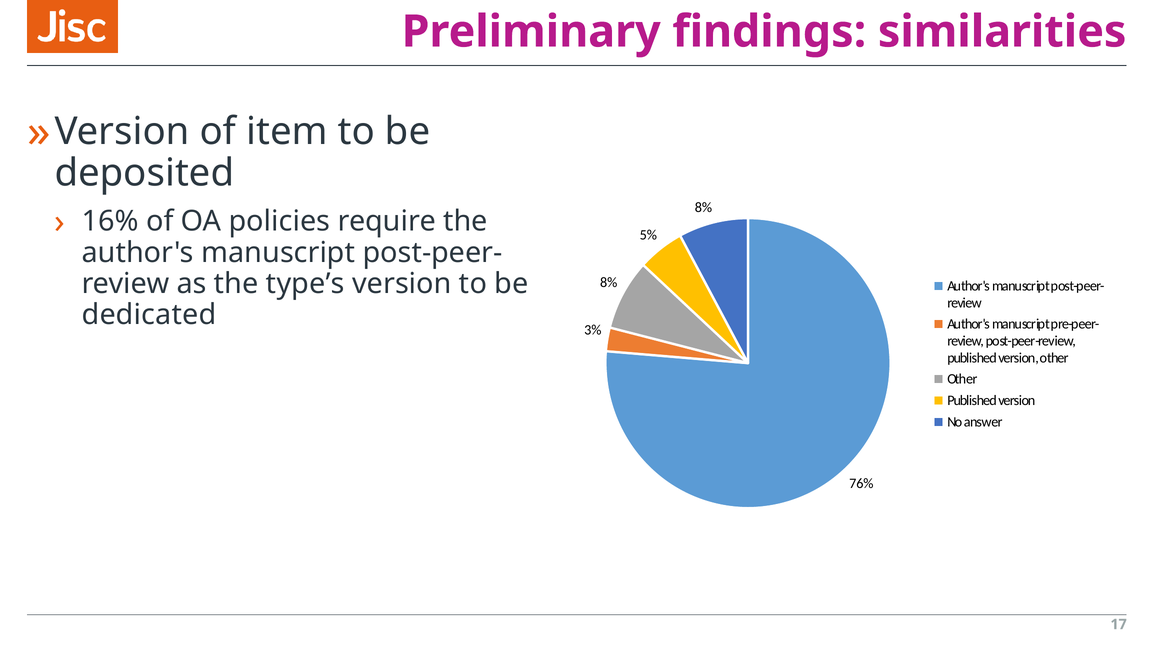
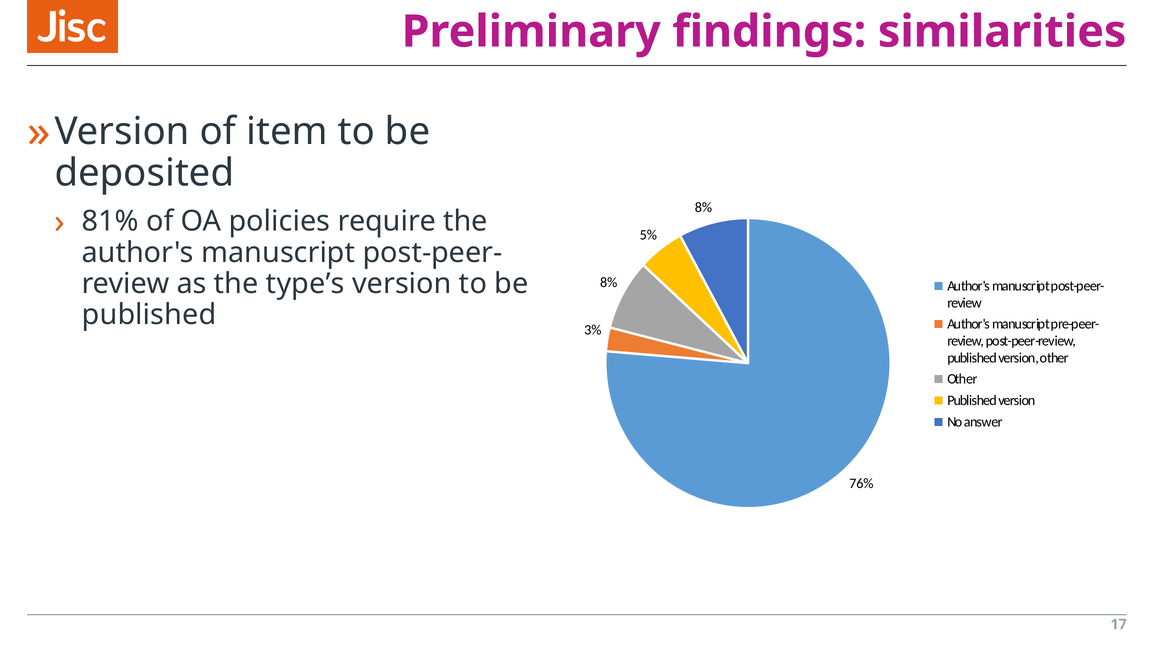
16%: 16% -> 81%
dedicated at (149, 315): dedicated -> published
